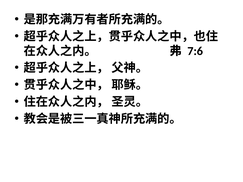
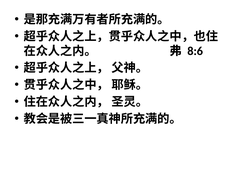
7:6: 7:6 -> 8:6
